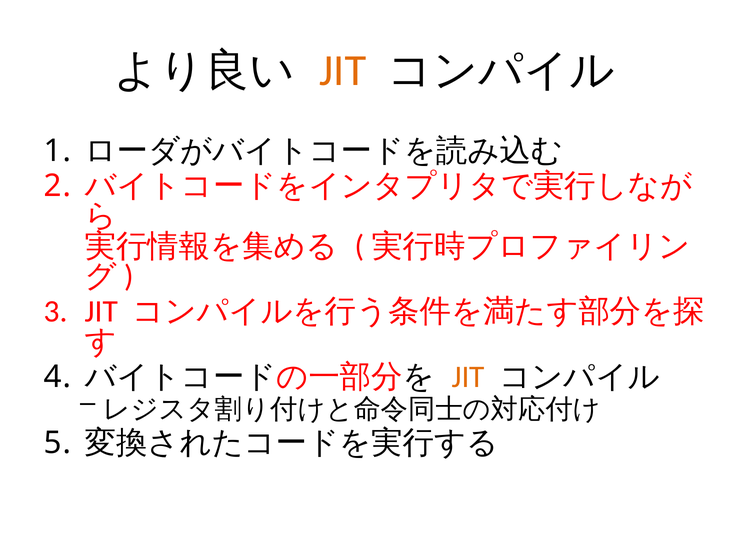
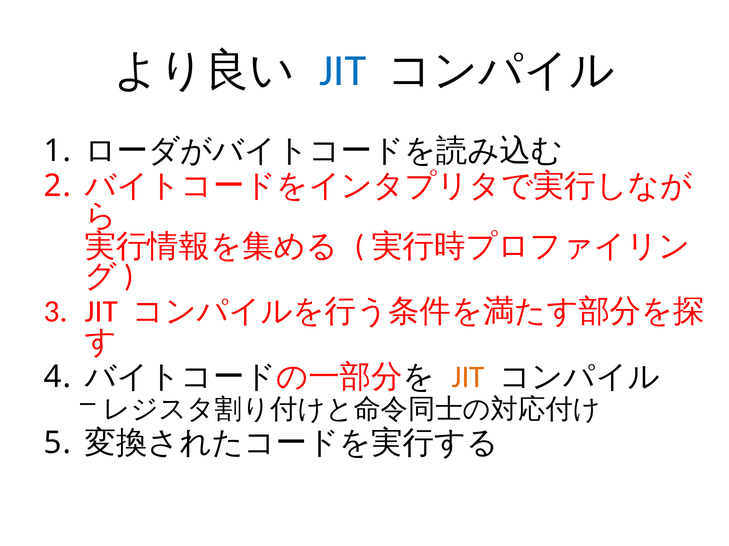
JIT at (343, 71) colour: orange -> blue
